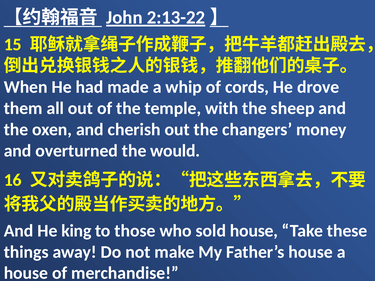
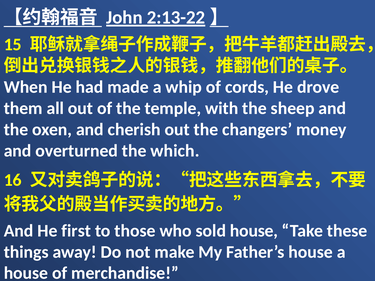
would: would -> which
king: king -> first
